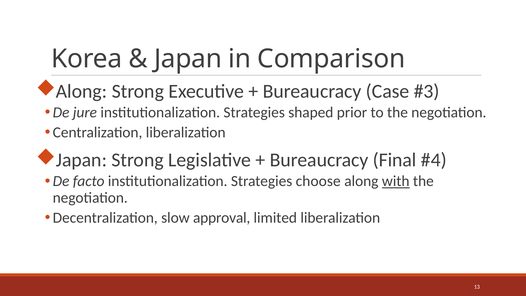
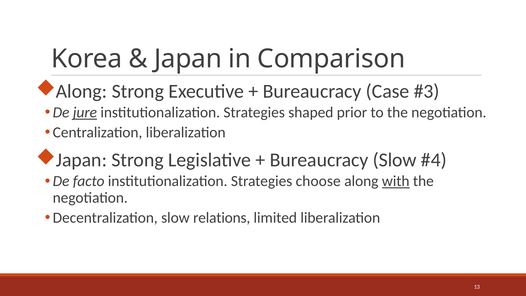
jure underline: none -> present
Bureaucracy Final: Final -> Slow
approval: approval -> relations
